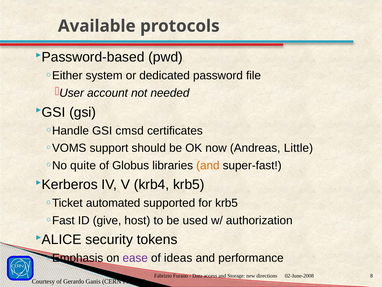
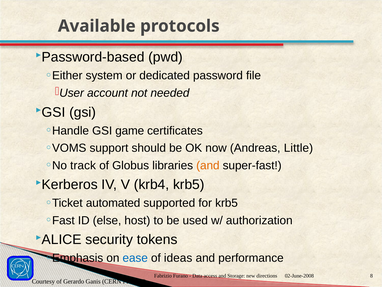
cmsd: cmsd -> game
quite: quite -> track
give: give -> else
ease colour: purple -> blue
